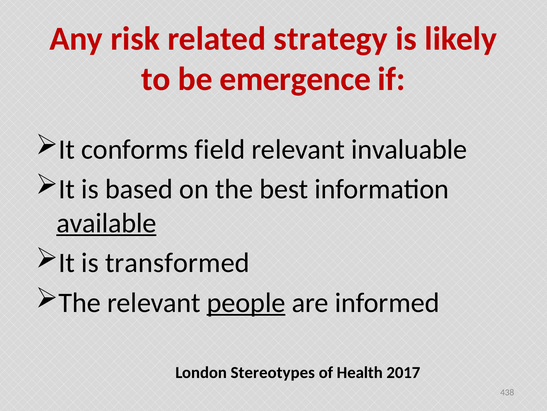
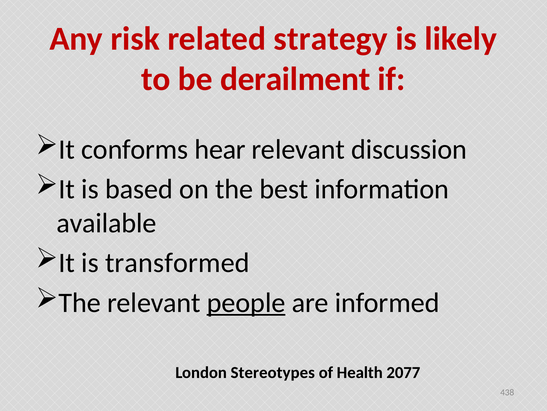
emergence: emergence -> derailment
field: field -> hear
invaluable: invaluable -> discussion
available underline: present -> none
2017: 2017 -> 2077
